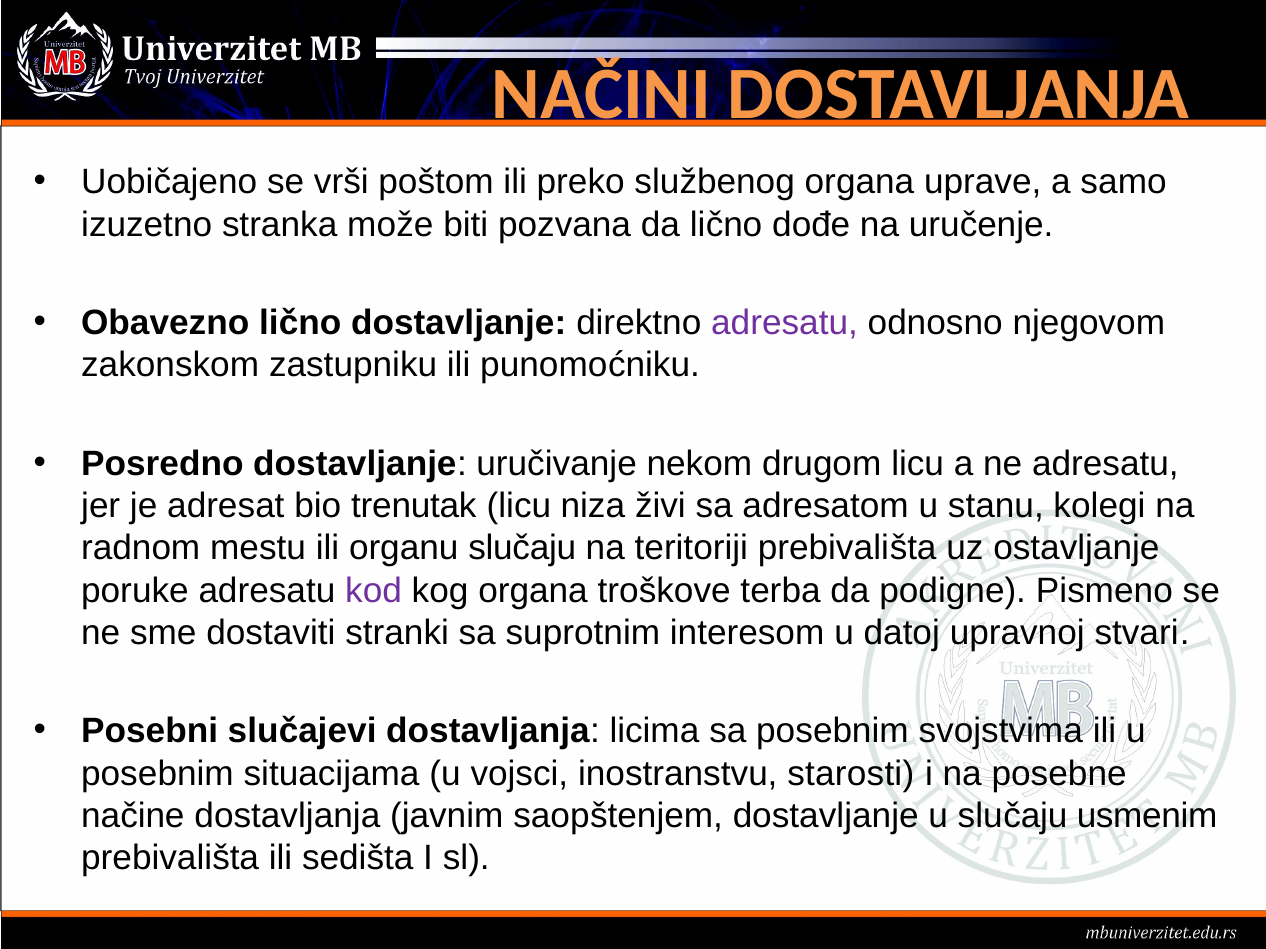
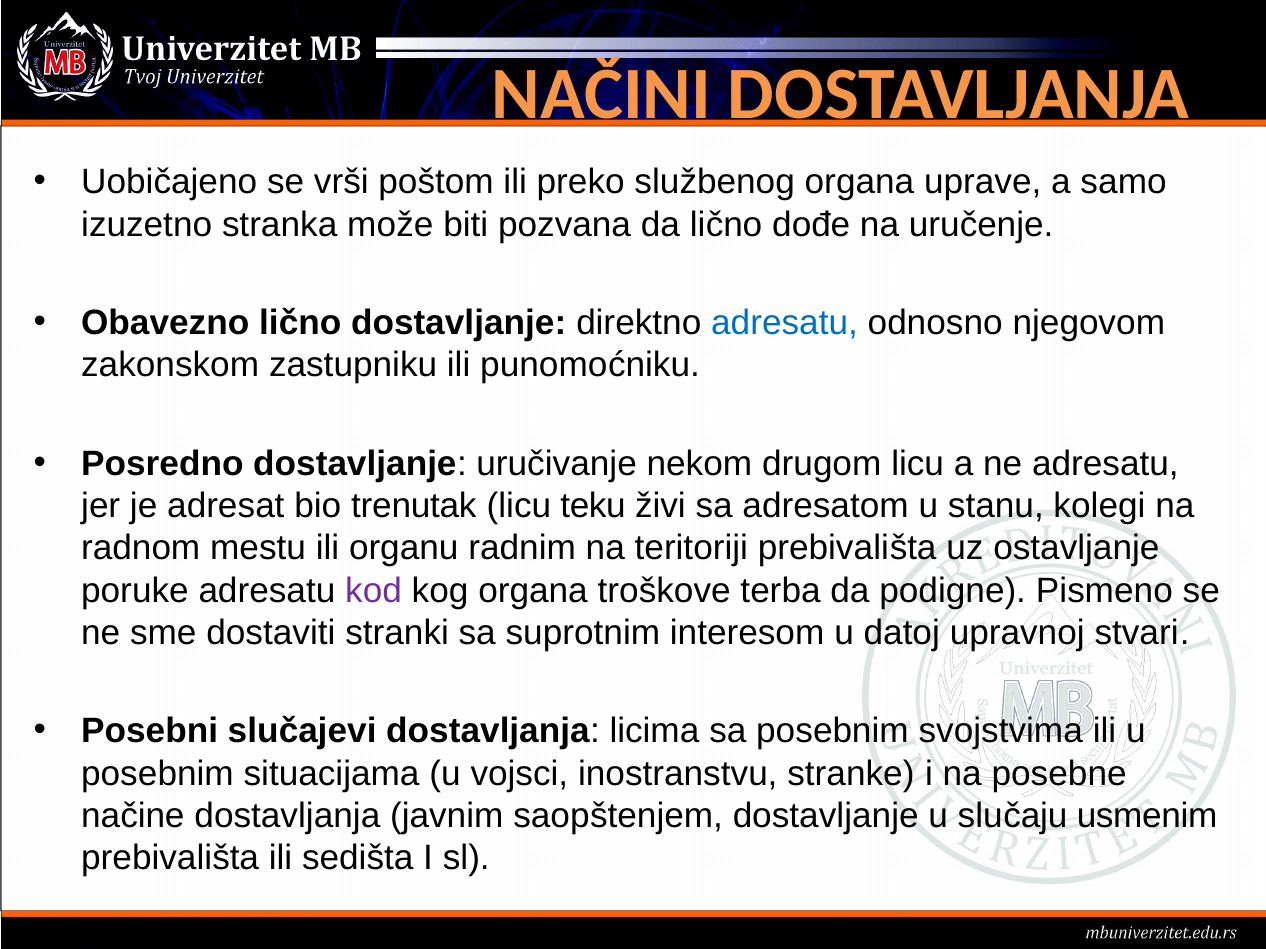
adresatu at (784, 323) colour: purple -> blue
niza: niza -> teku
organu slučaju: slučaju -> radnim
starosti: starosti -> stranke
